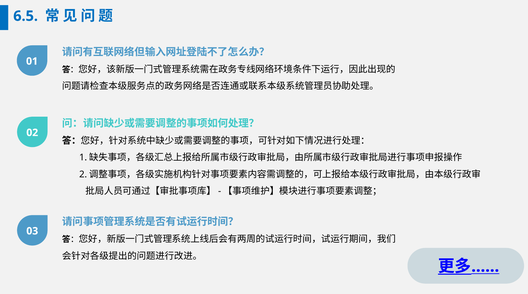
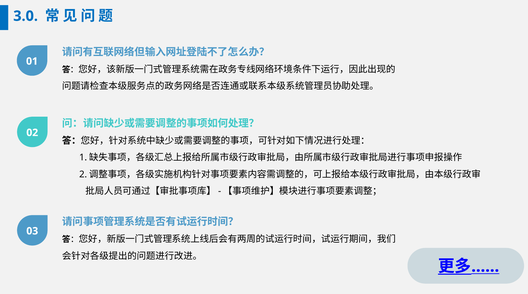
6.5: 6.5 -> 3.0
